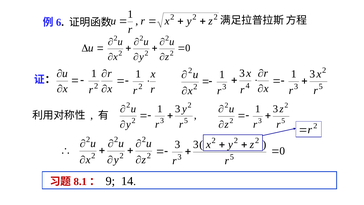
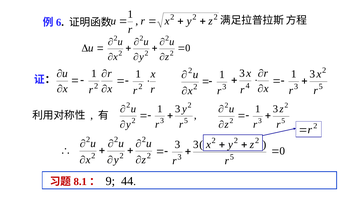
14: 14 -> 44
